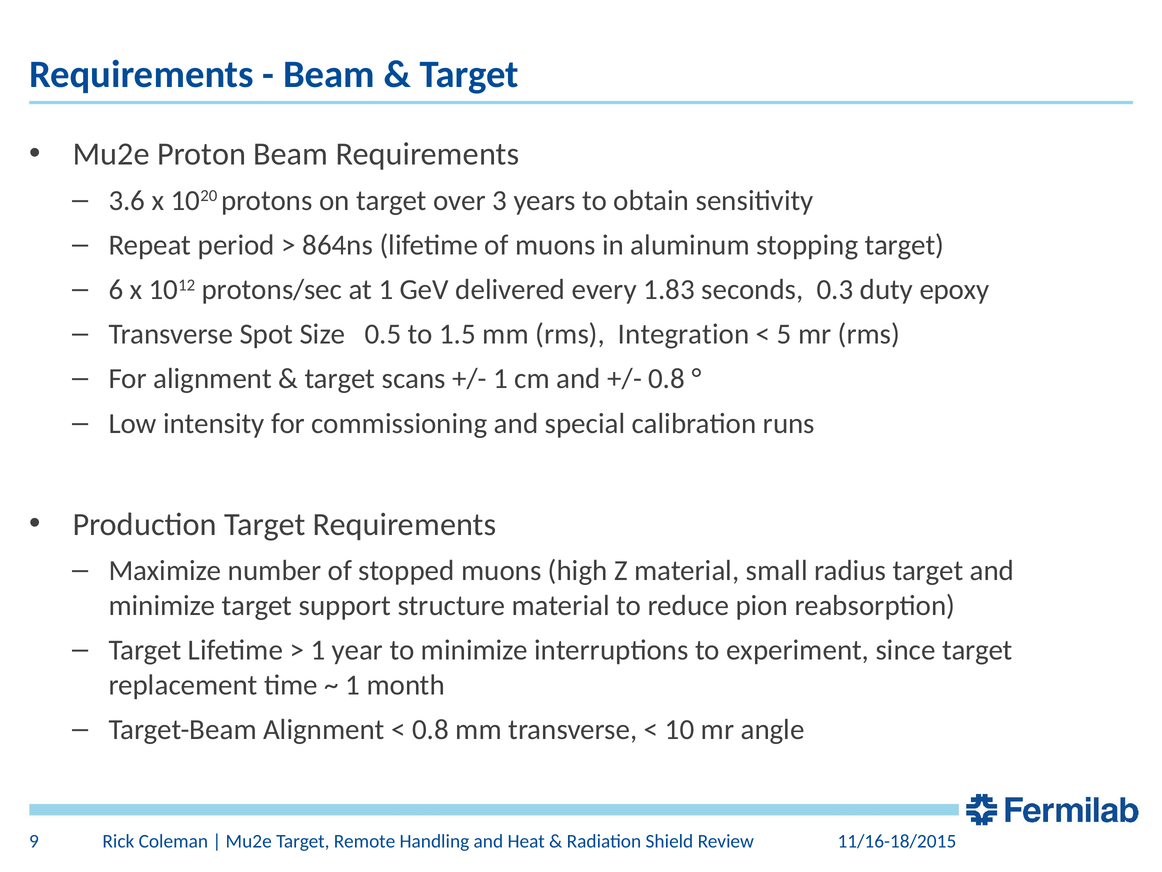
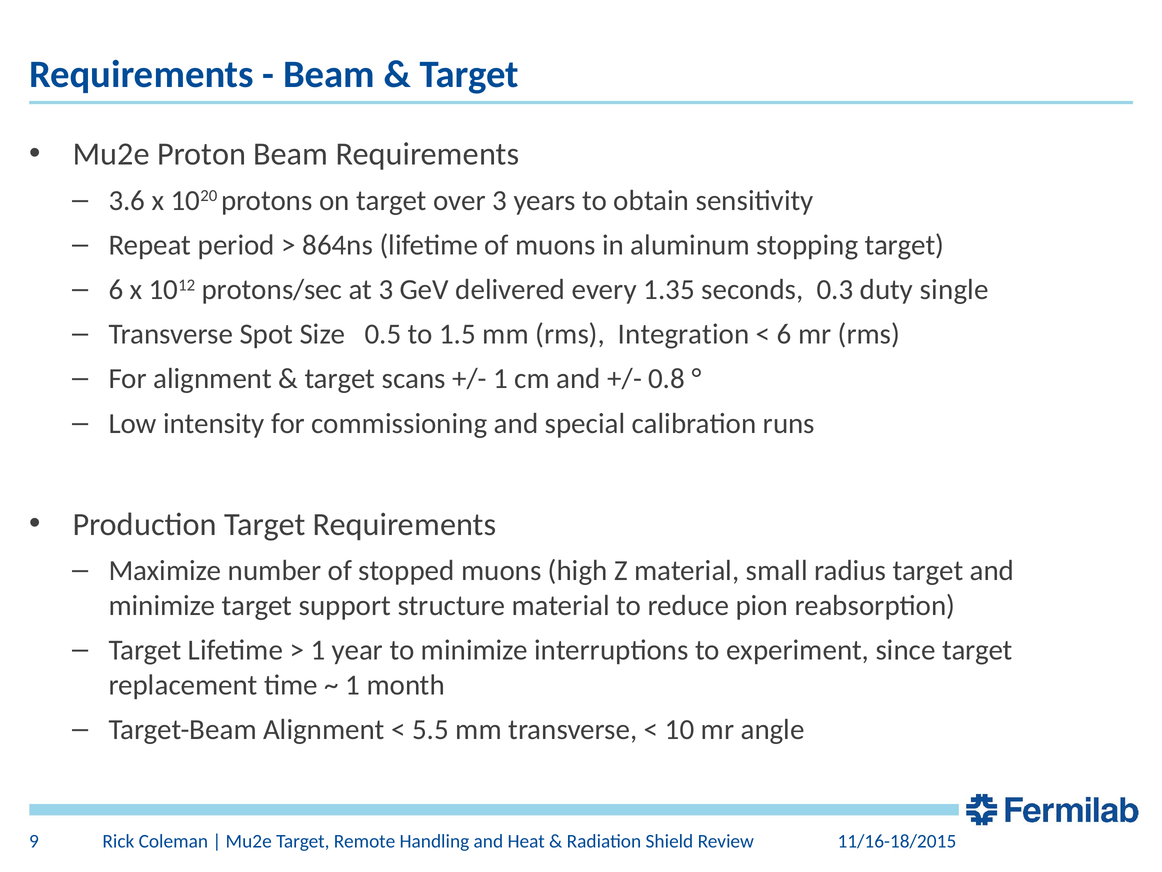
at 1: 1 -> 3
1.83: 1.83 -> 1.35
epoxy: epoxy -> single
5 at (784, 334): 5 -> 6
0.8 at (430, 729): 0.8 -> 5.5
